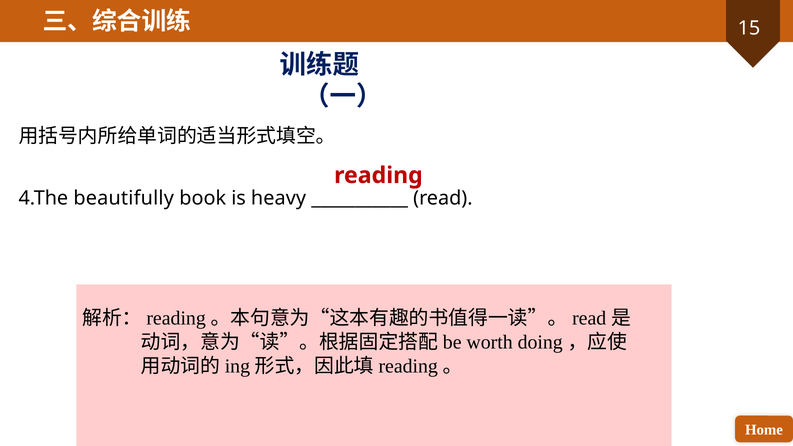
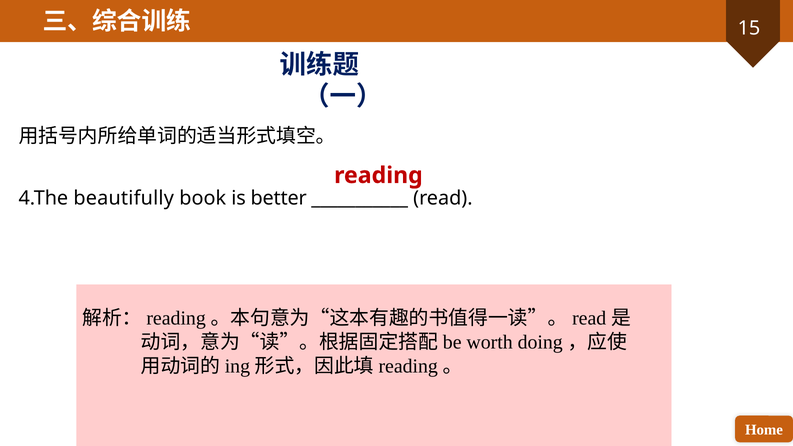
heavy: heavy -> better
